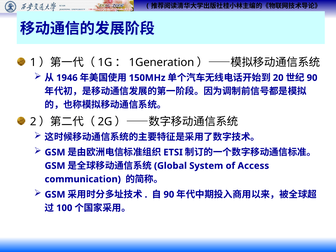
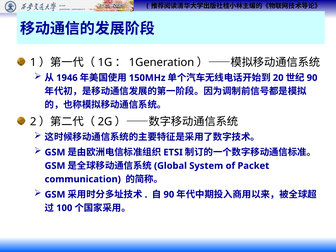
Access: Access -> Packet
